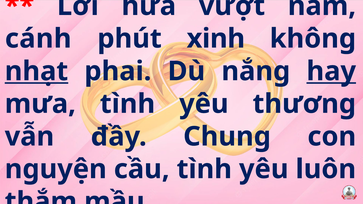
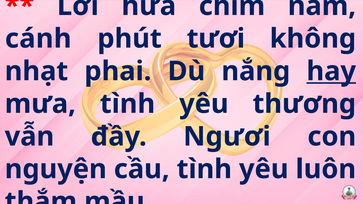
vượt: vượt -> chim
xinh: xinh -> tươi
nhạt underline: present -> none
Chung: Chung -> Ngươi
